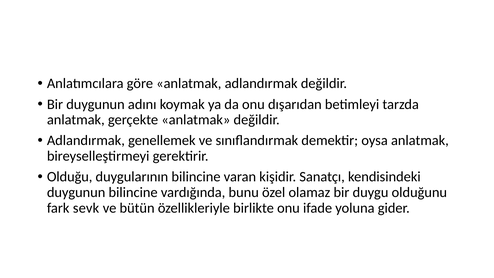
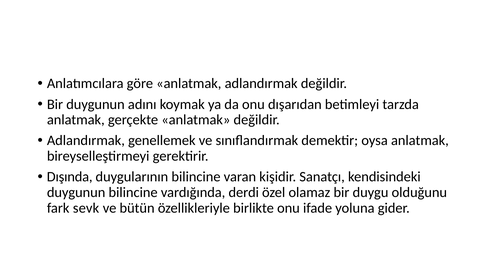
Olduğu: Olduğu -> Dışında
bunu: bunu -> derdi
